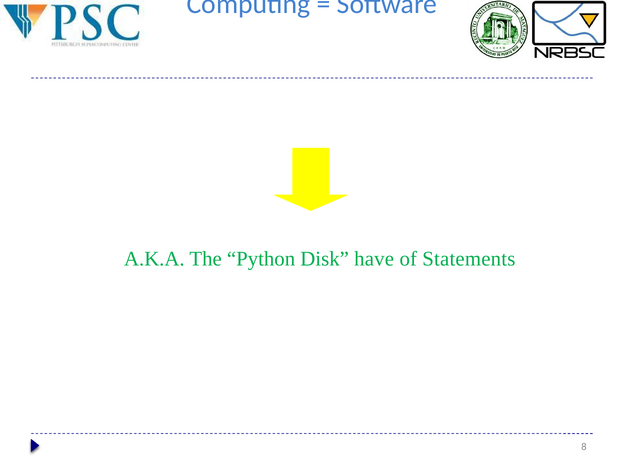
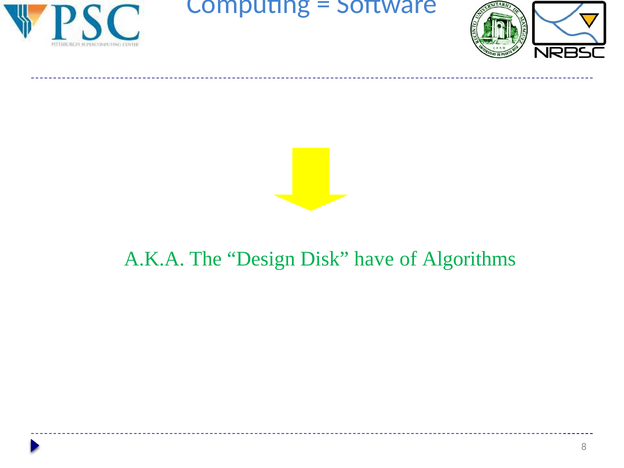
The Python: Python -> Design
Statements: Statements -> Algorithms
